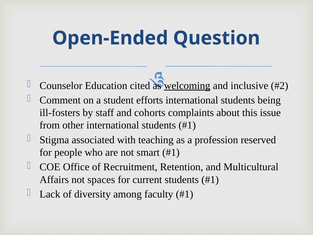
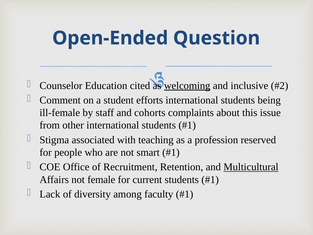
ill-fosters: ill-fosters -> ill-female
Multicultural underline: none -> present
spaces: spaces -> female
